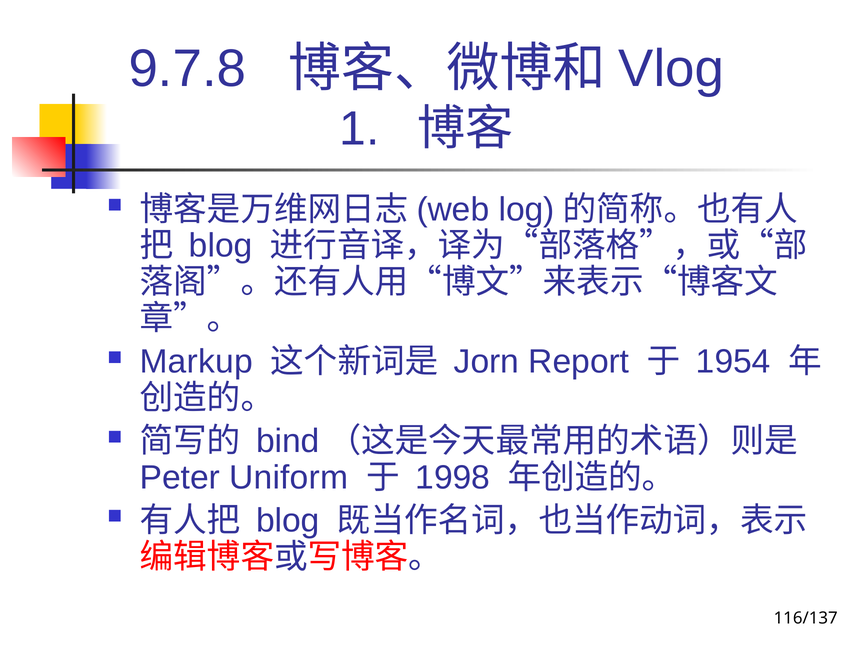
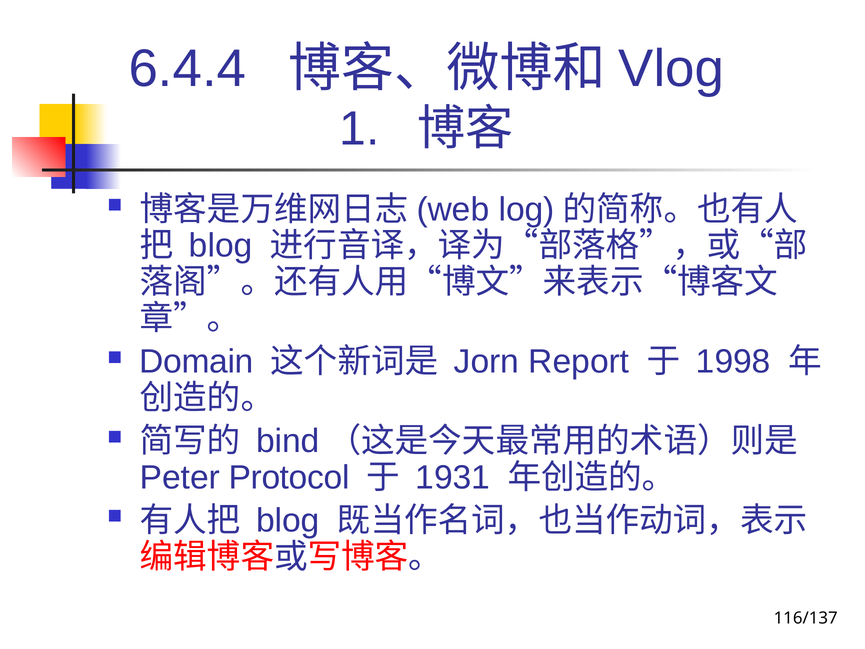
9.7.8: 9.7.8 -> 6.4.4
Markup: Markup -> Domain
1954: 1954 -> 1998
Uniform: Uniform -> Protocol
1998: 1998 -> 1931
